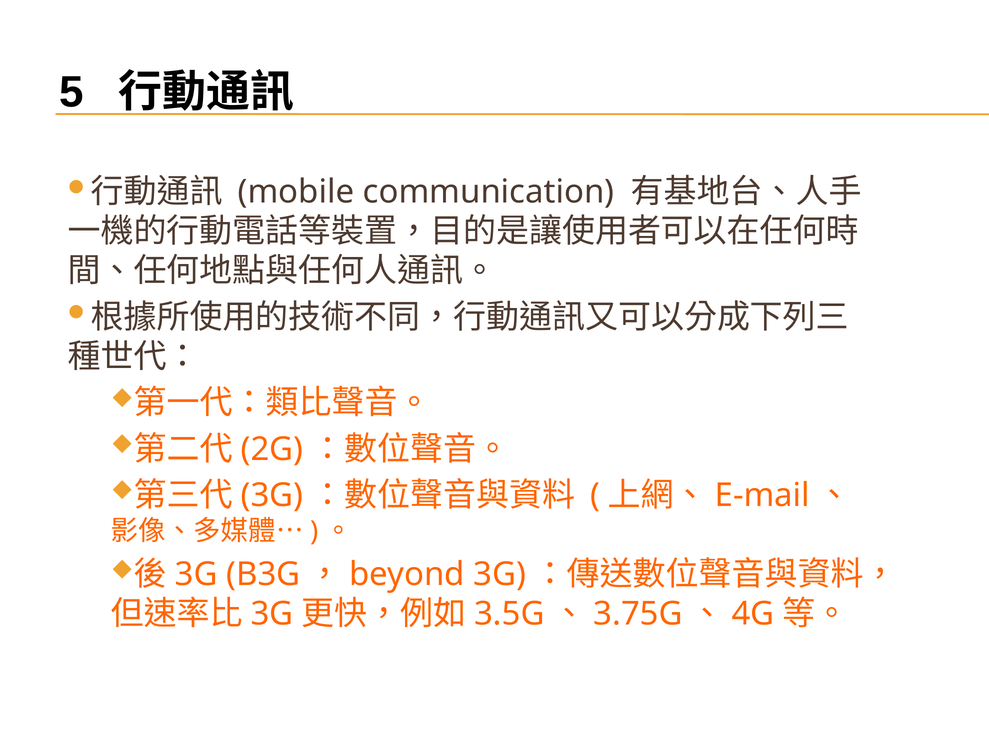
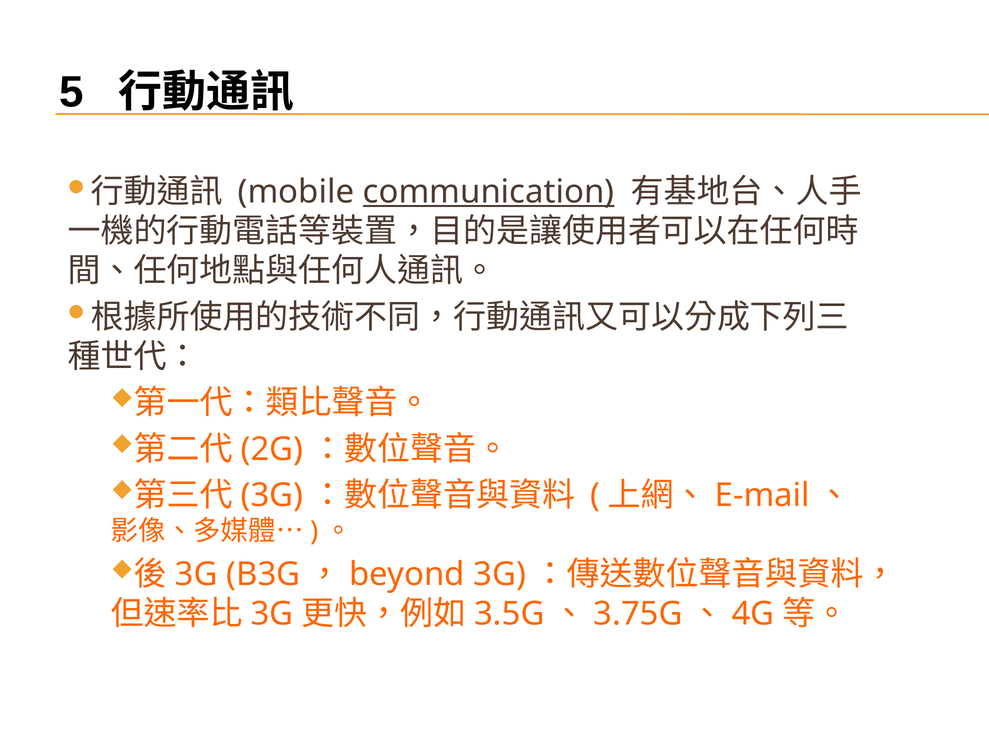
communication underline: none -> present
